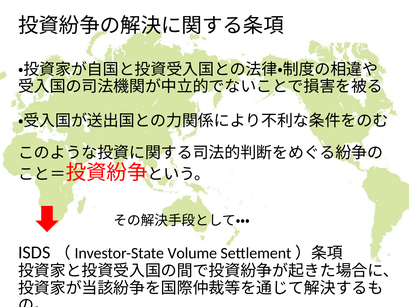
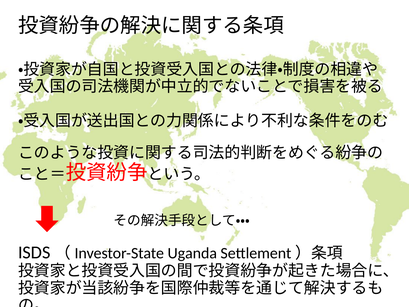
Volume: Volume -> Uganda
